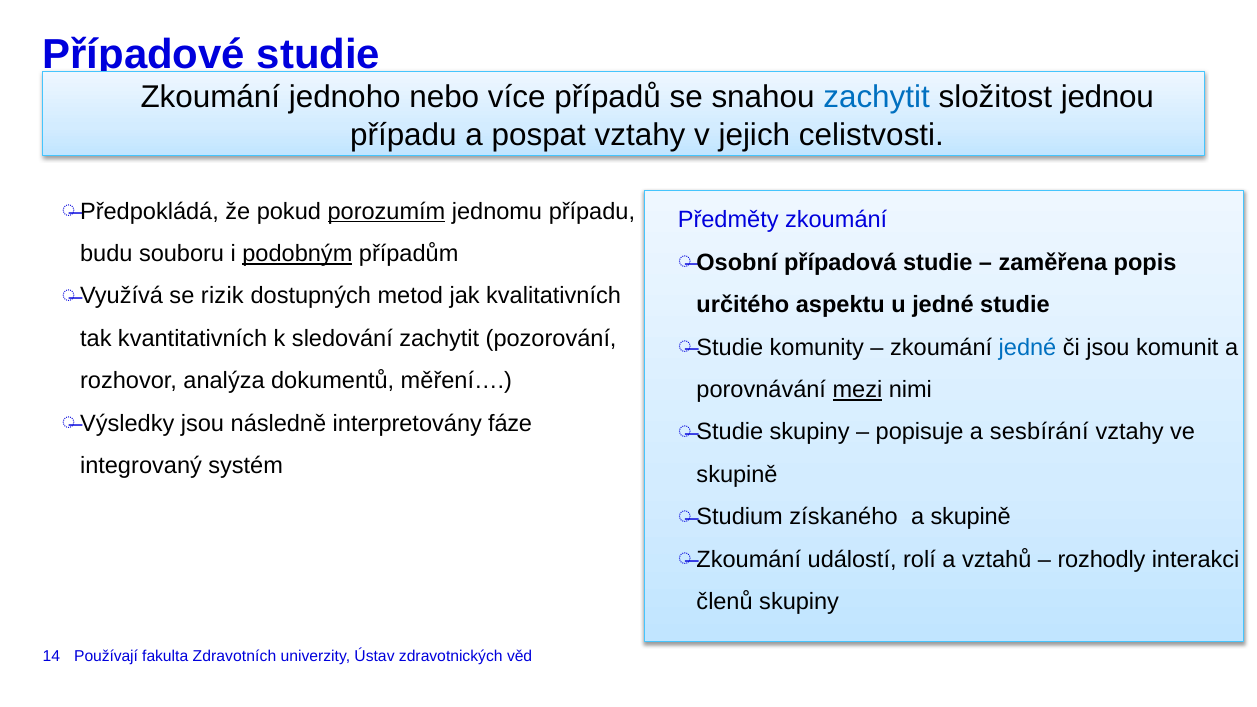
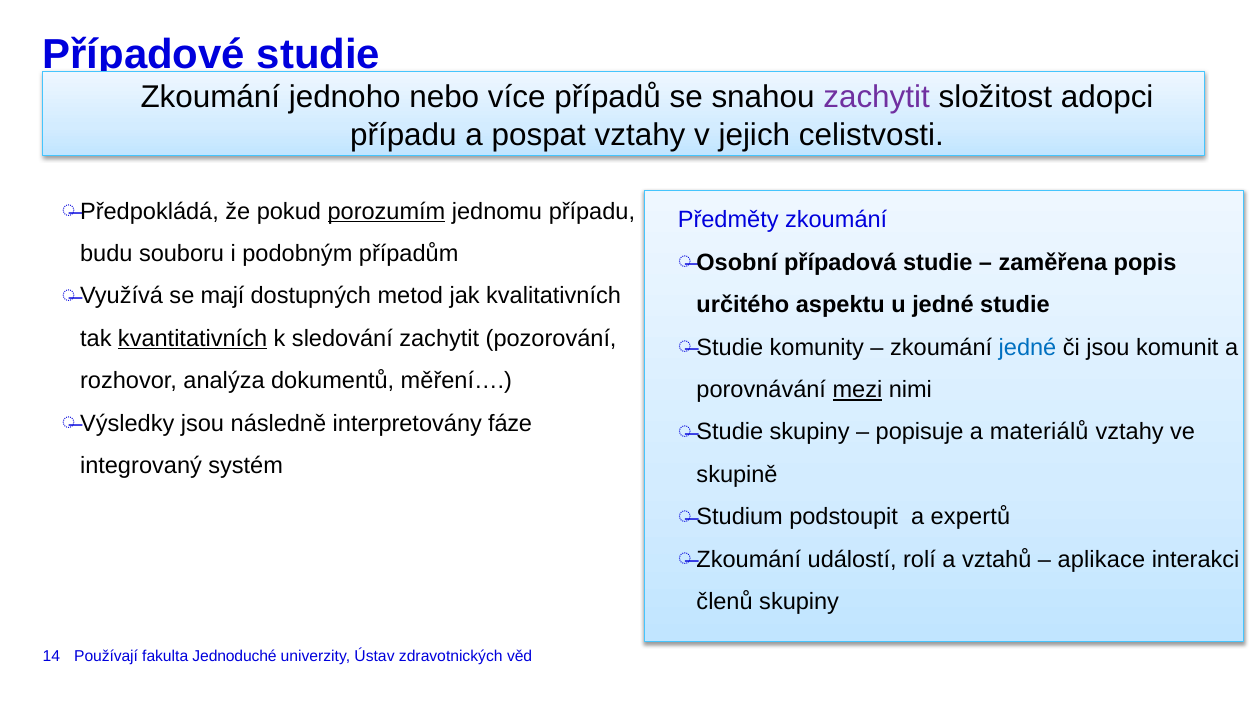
zachytit at (877, 97) colour: blue -> purple
jednou: jednou -> adopci
podobným underline: present -> none
rizik: rizik -> mají
kvantitativních underline: none -> present
sesbírání: sesbírání -> materiálů
získaného: získaného -> podstoupit
a skupině: skupině -> expertů
rozhodly: rozhodly -> aplikace
Zdravotních: Zdravotních -> Jednoduché
